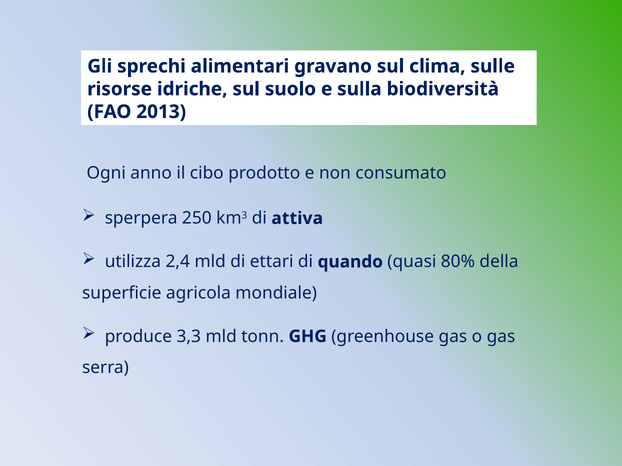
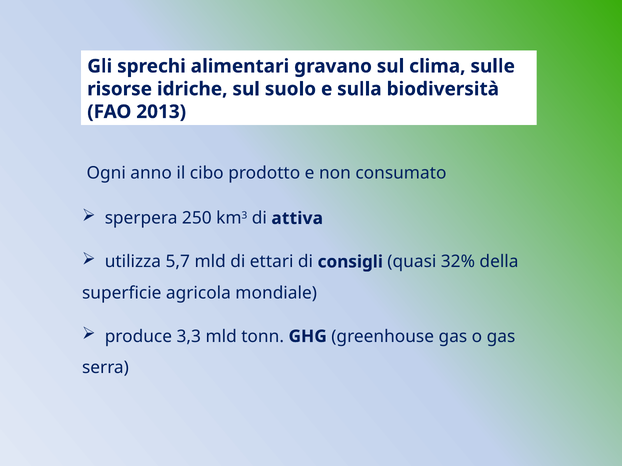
2,4: 2,4 -> 5,7
quando: quando -> consigli
80%: 80% -> 32%
